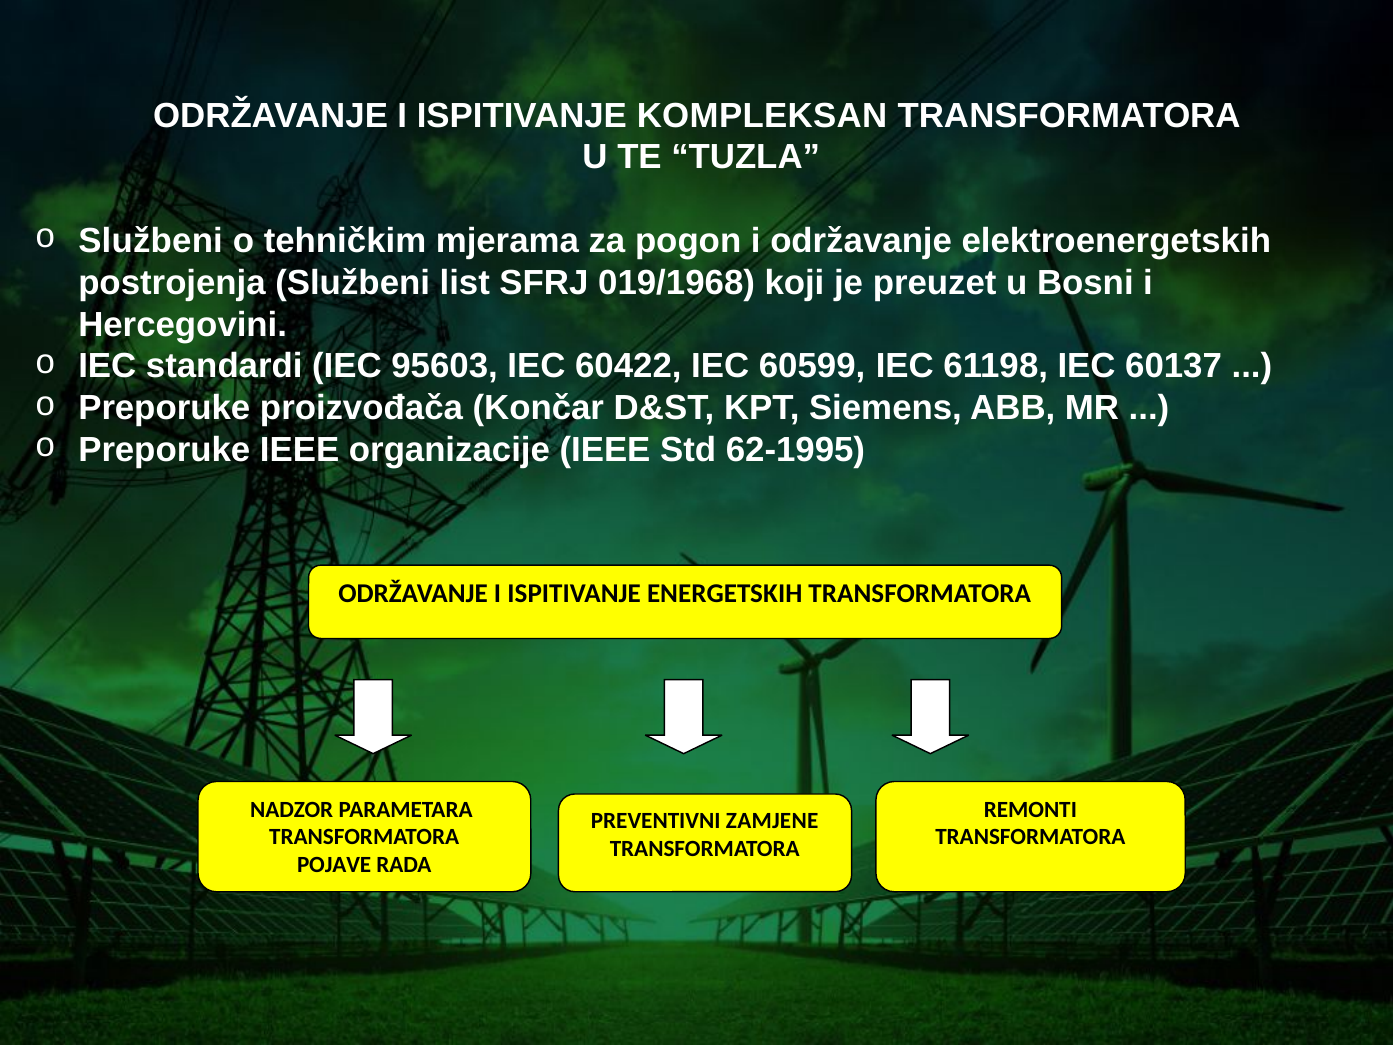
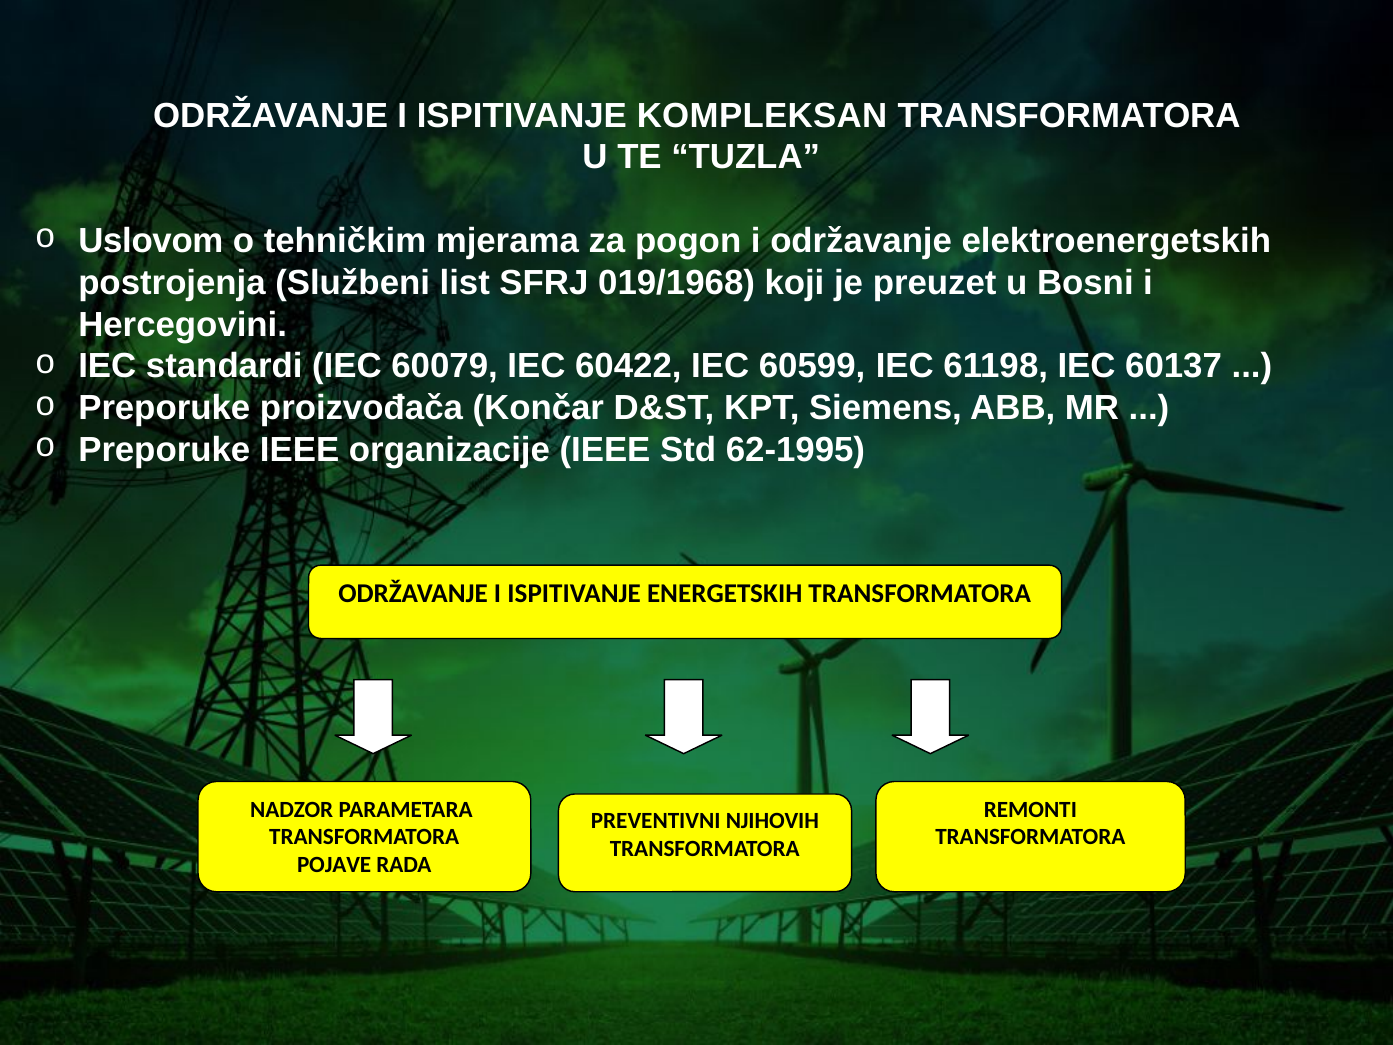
o Službeni: Službeni -> Uslovom
95603: 95603 -> 60079
ZAMJENE: ZAMJENE -> NJIHOVIH
